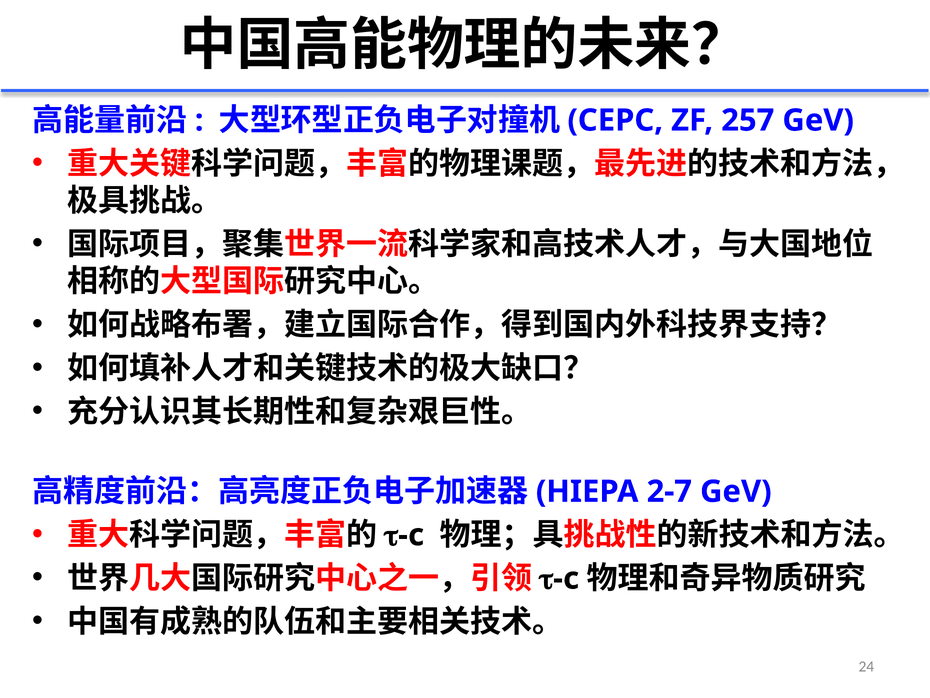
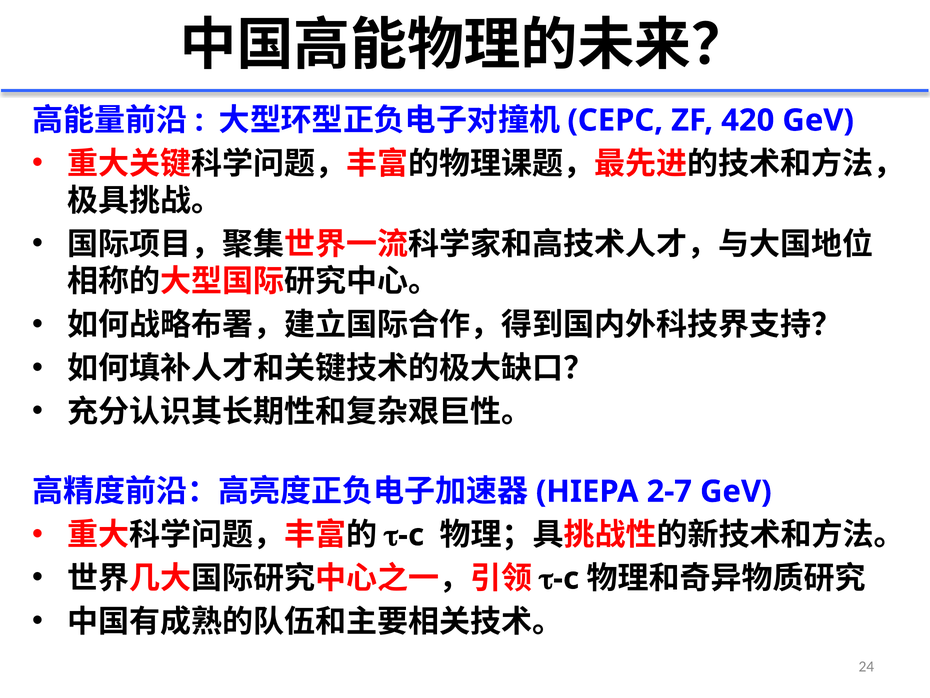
257: 257 -> 420
